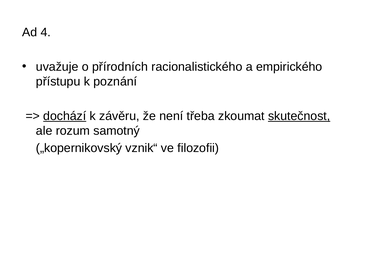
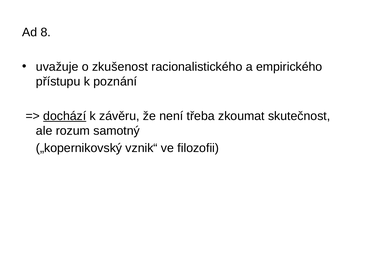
4: 4 -> 8
přírodních: přírodních -> zkušenost
skutečnost underline: present -> none
